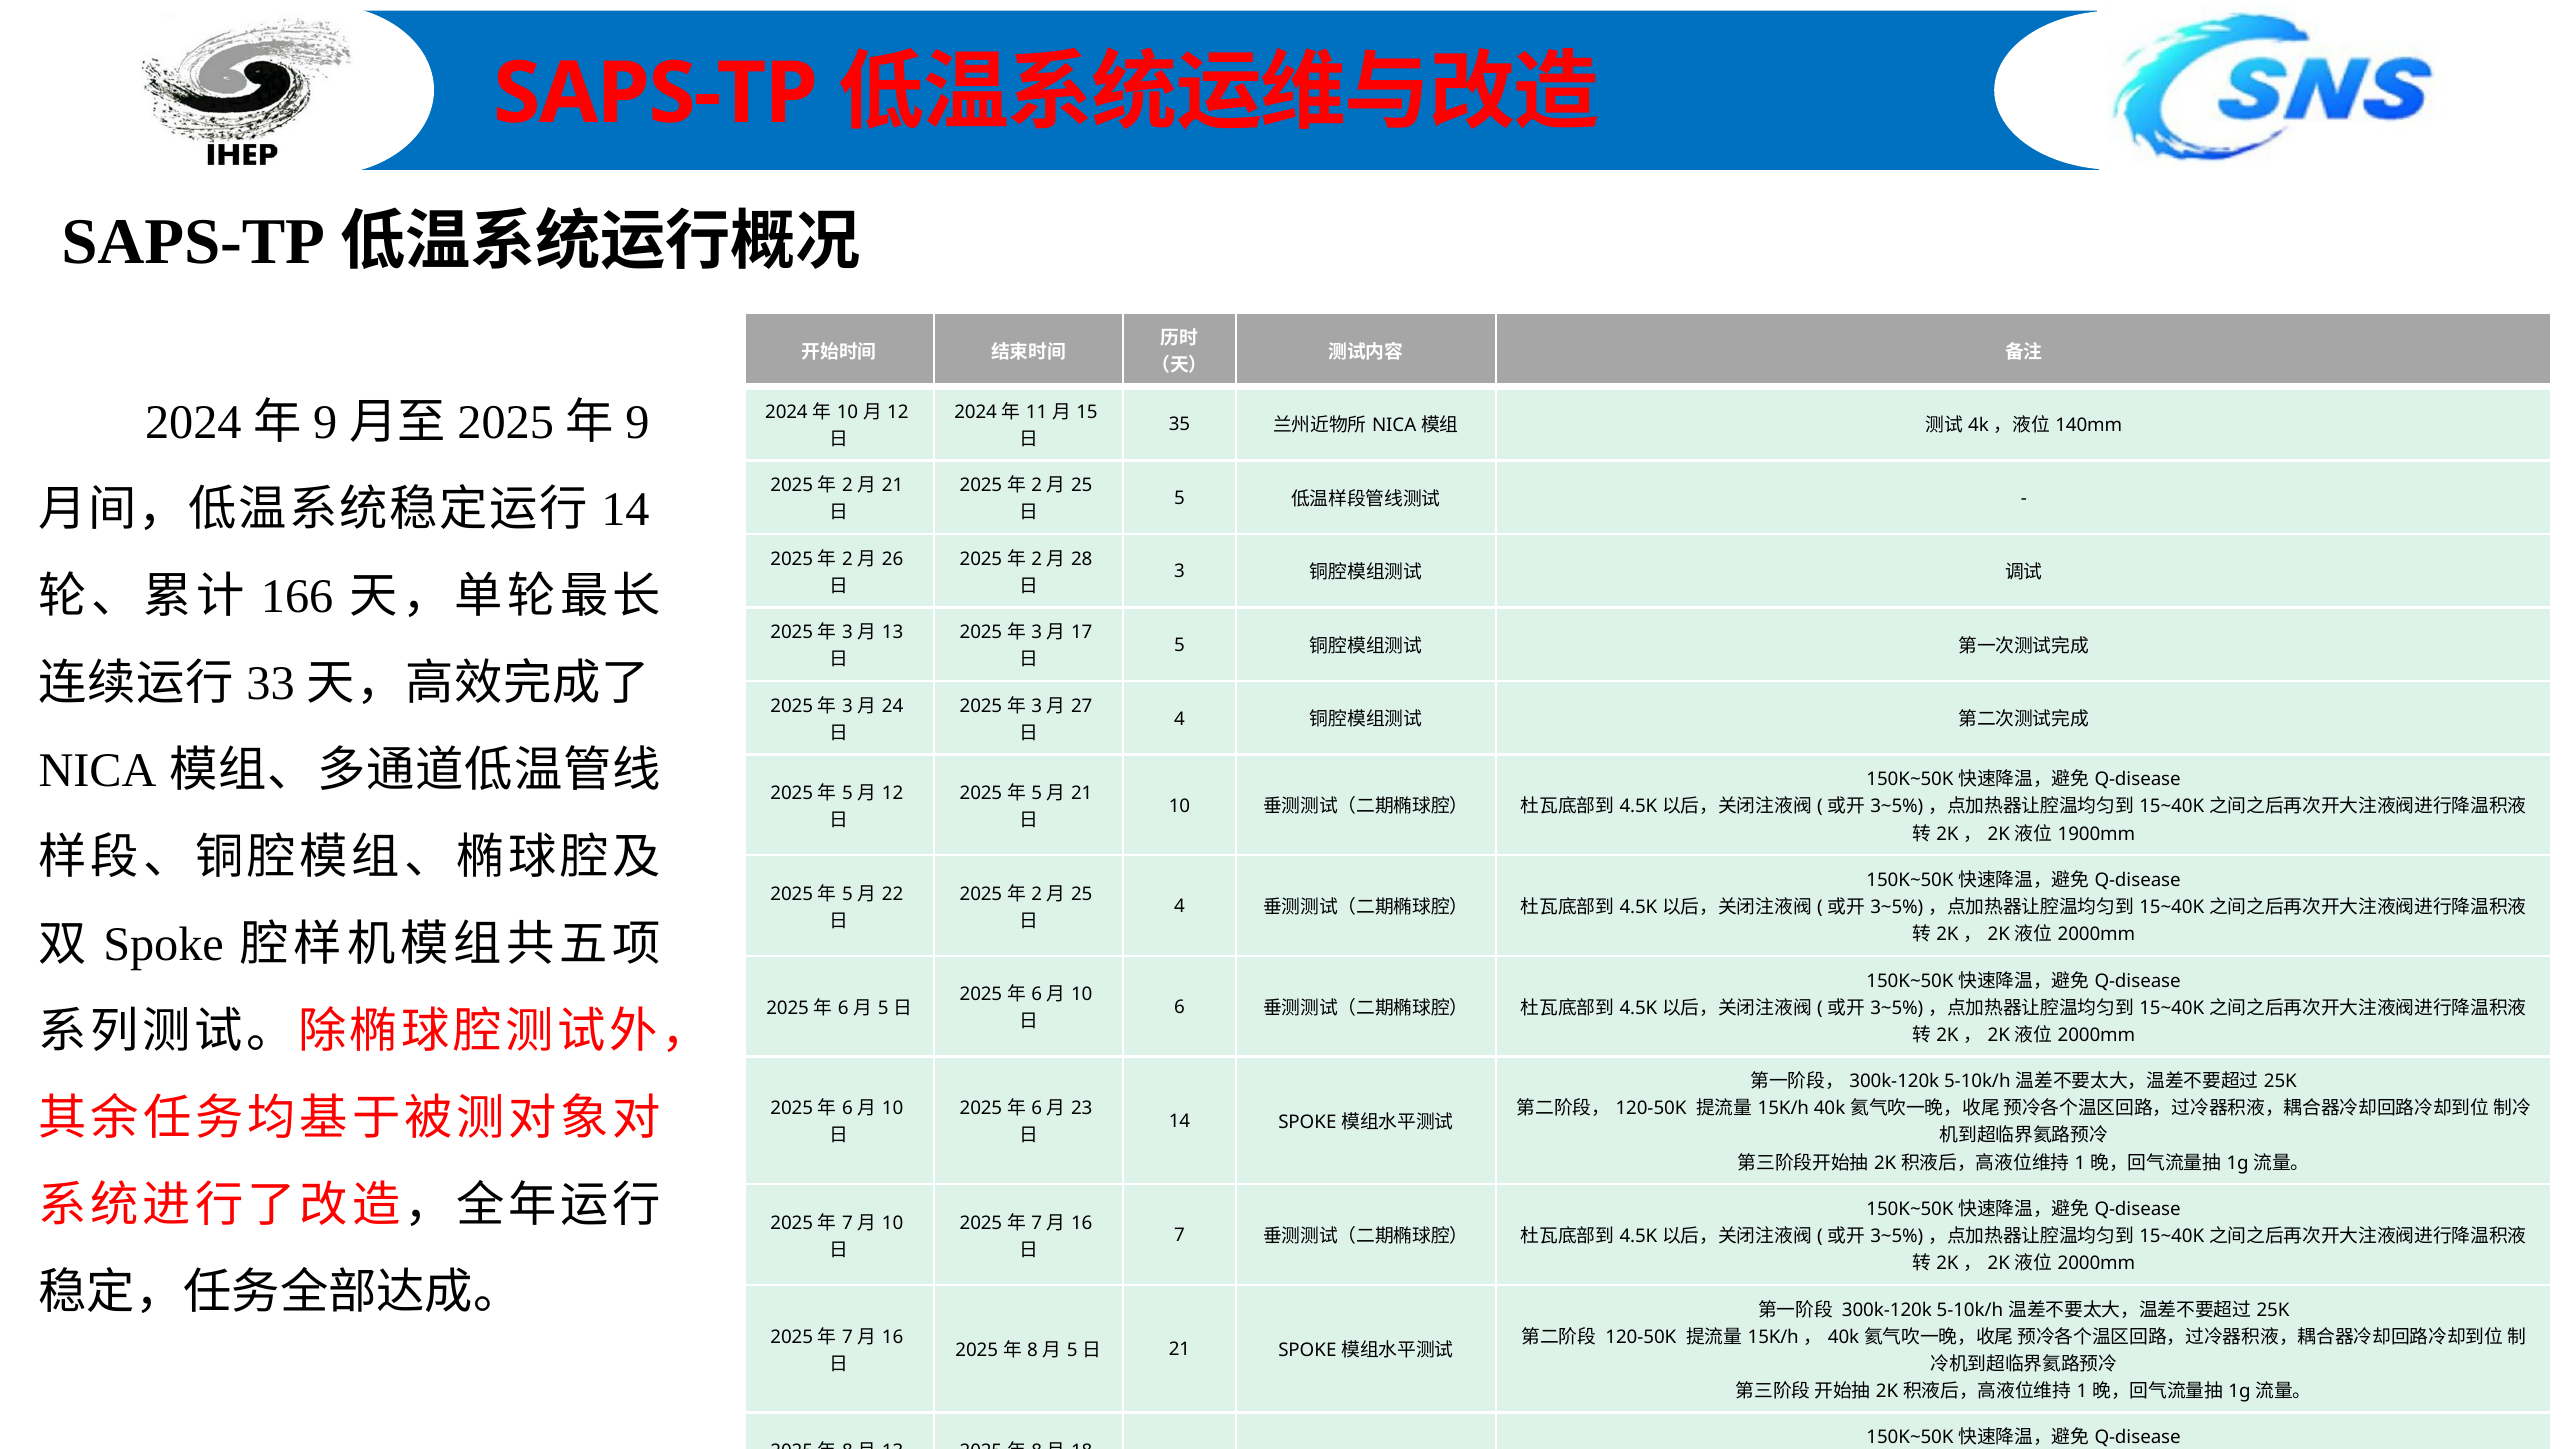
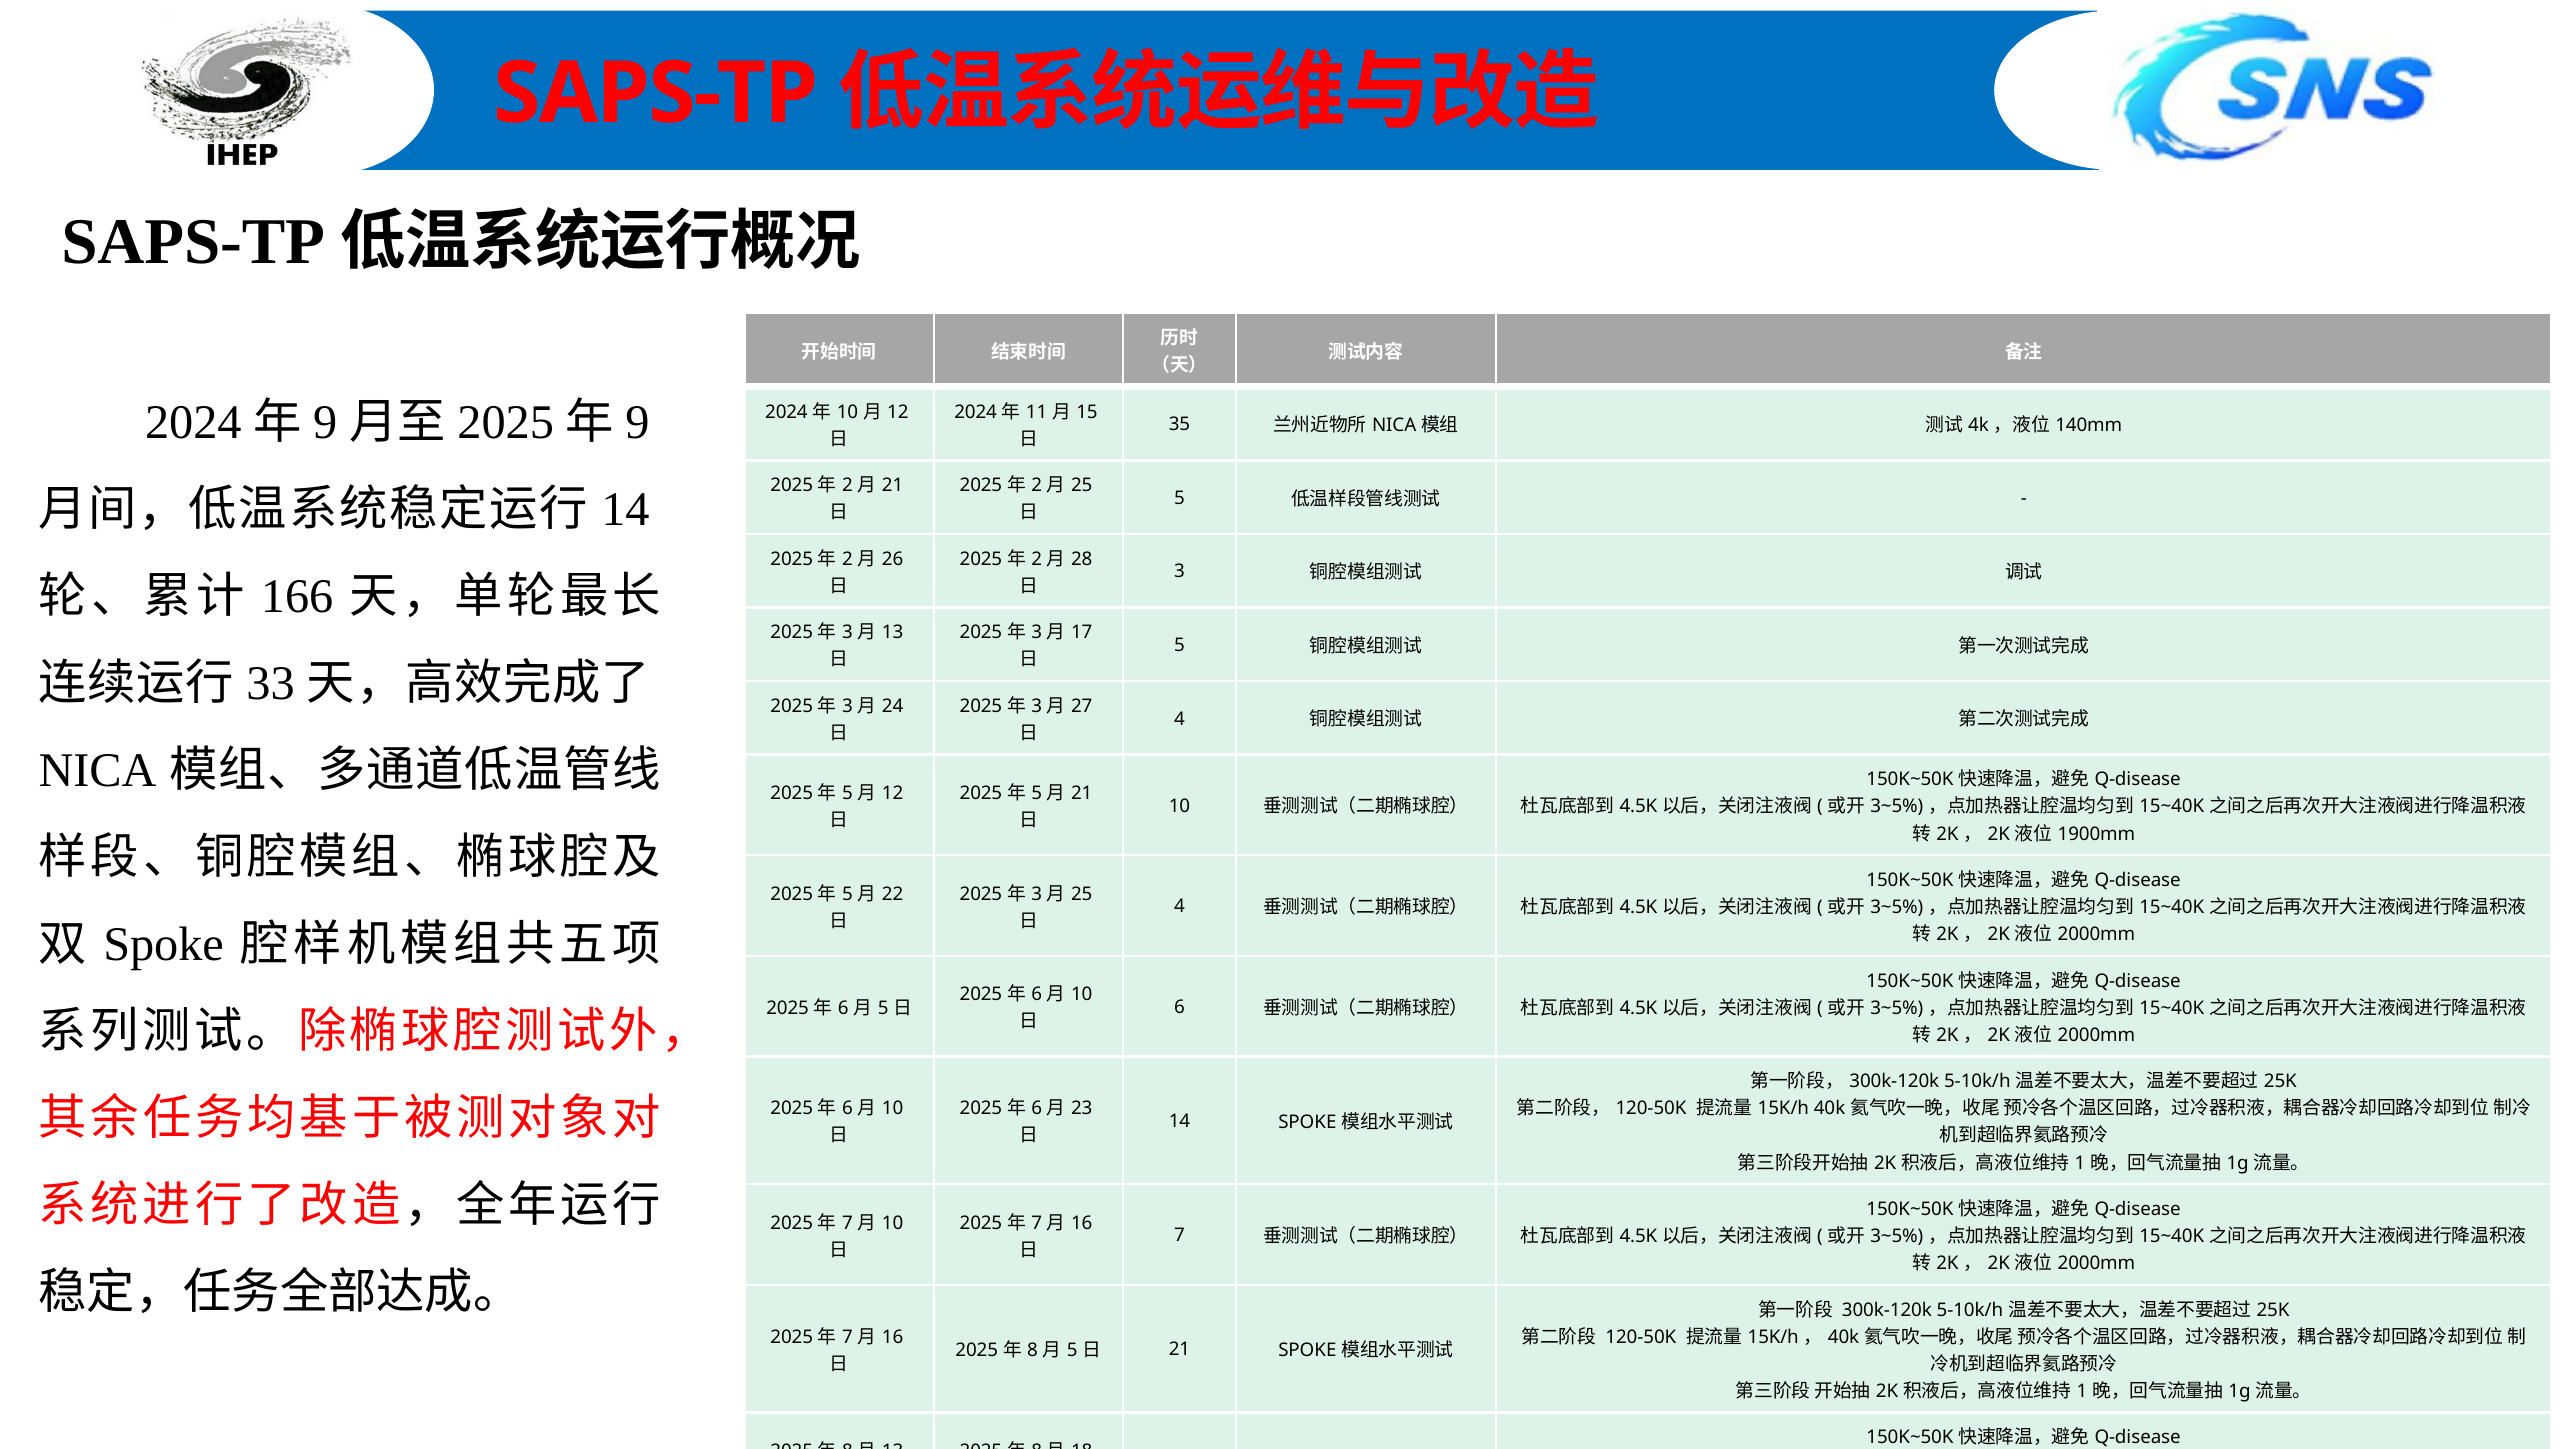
2 at (1037, 894): 2 -> 3
